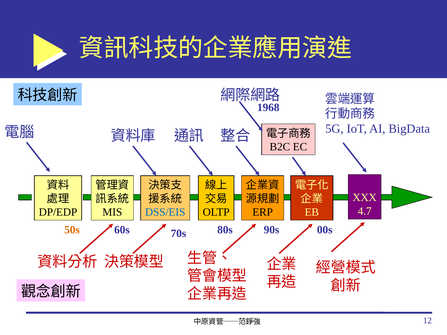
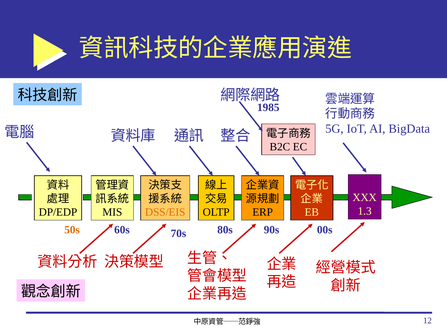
1968: 1968 -> 1985
4.7: 4.7 -> 1.3
DSS/EIS colour: blue -> orange
